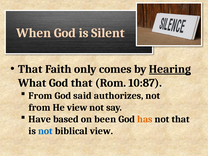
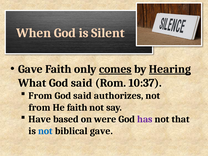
That at (30, 69): That -> Gave
comes underline: none -> present
What God that: that -> said
10:87: 10:87 -> 10:37
He view: view -> faith
been: been -> were
has colour: orange -> purple
biblical view: view -> gave
